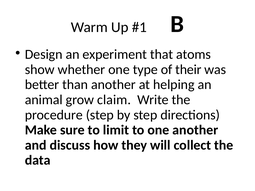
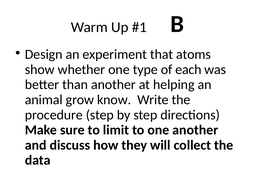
their: their -> each
claim: claim -> know
